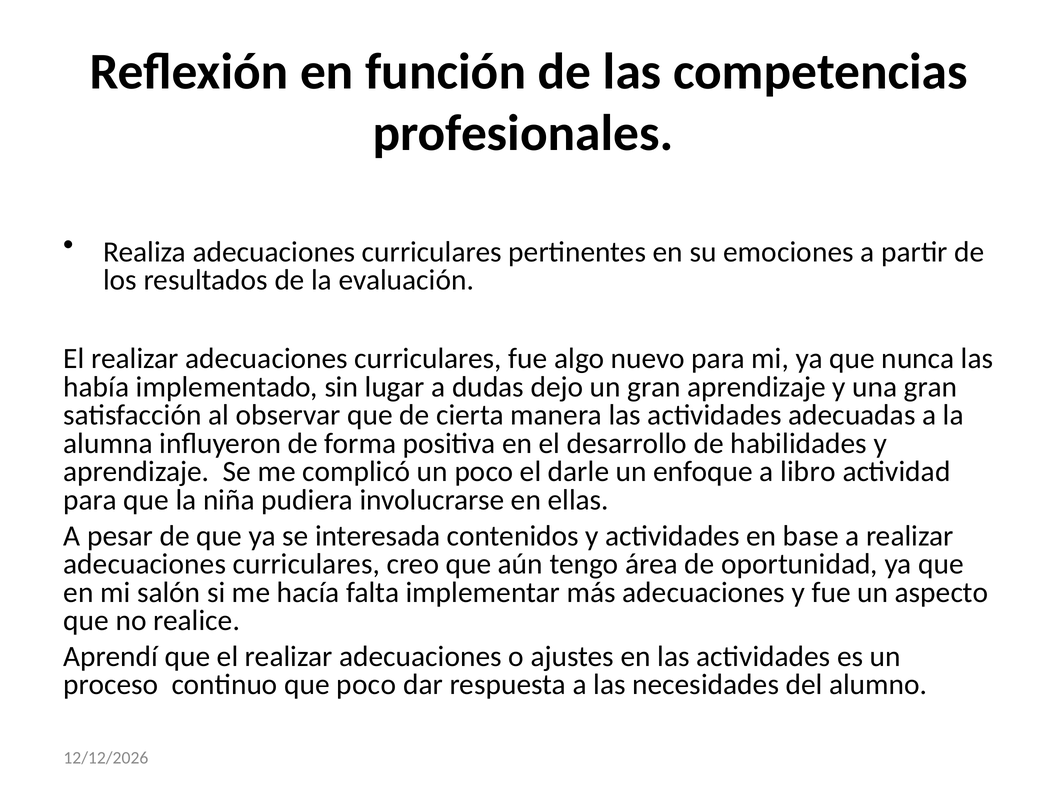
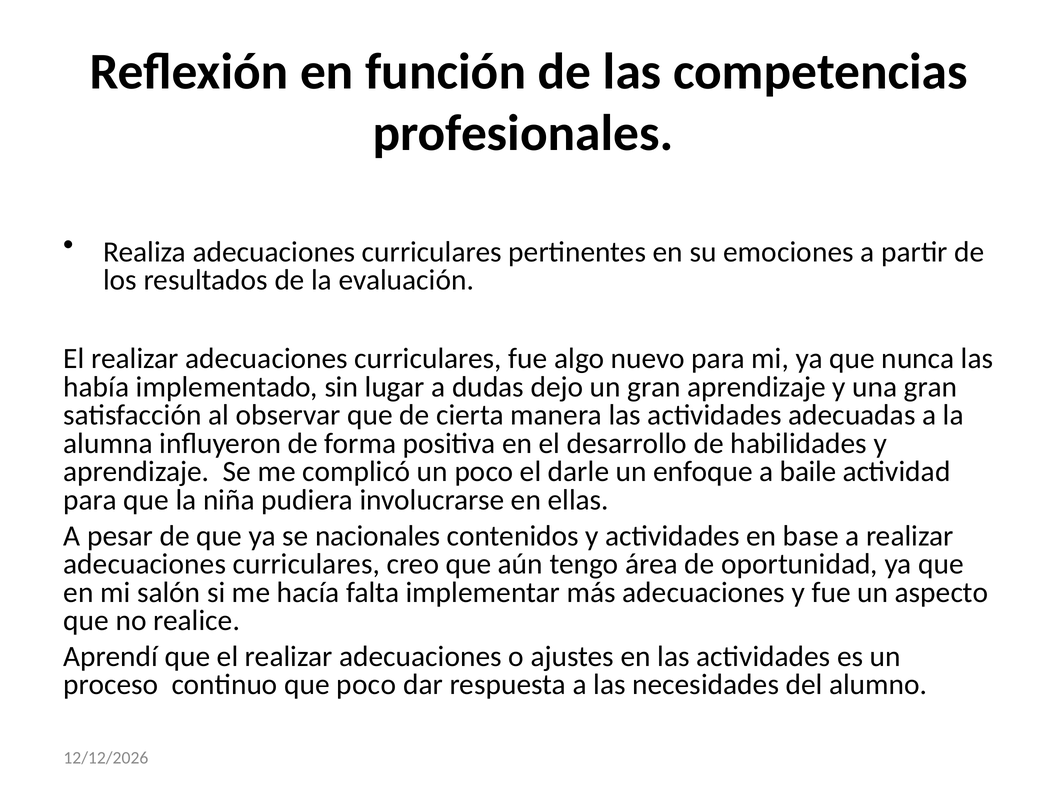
libro: libro -> baile
interesada: interesada -> nacionales
